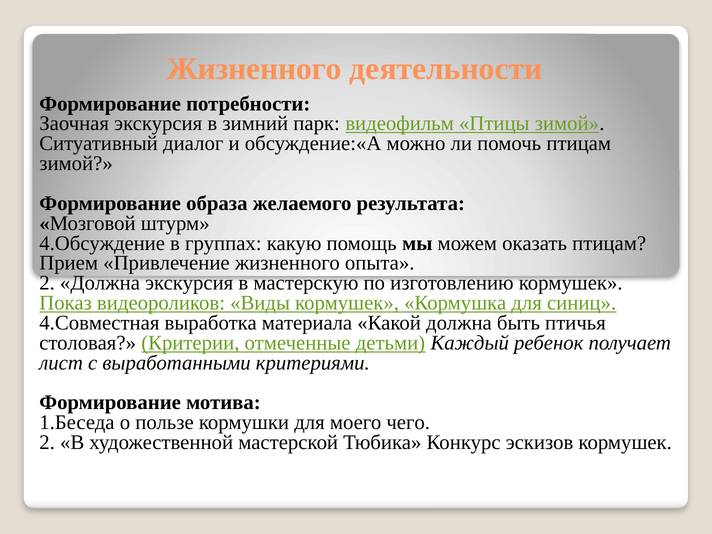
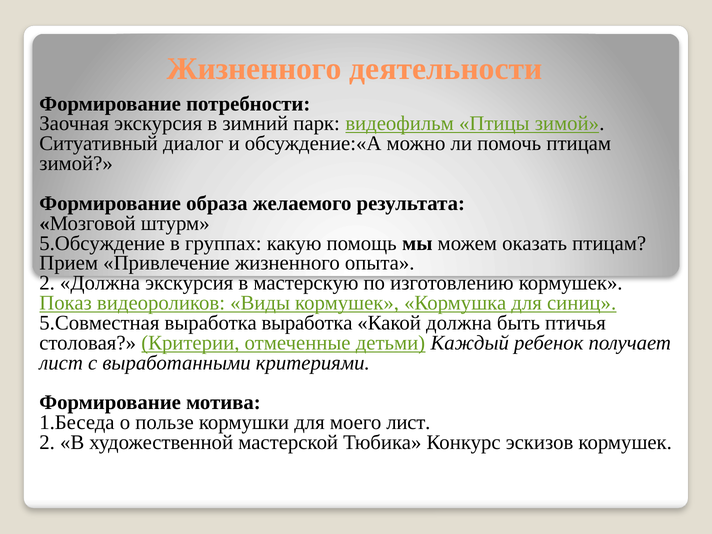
4.Обсуждение: 4.Обсуждение -> 5.Обсуждение
4.Совместная: 4.Совместная -> 5.Совместная
выработка материала: материала -> выработка
моего чего: чего -> лист
